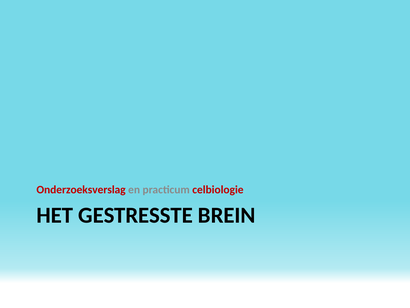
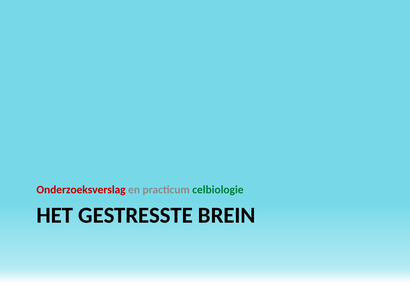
celbiologie colour: red -> green
